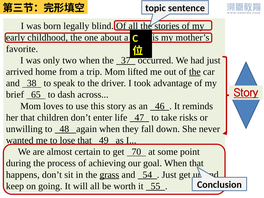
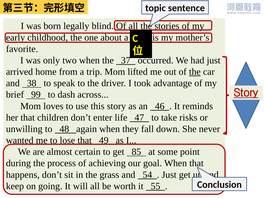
65: 65 -> 99
70: 70 -> 85
grass underline: present -> none
